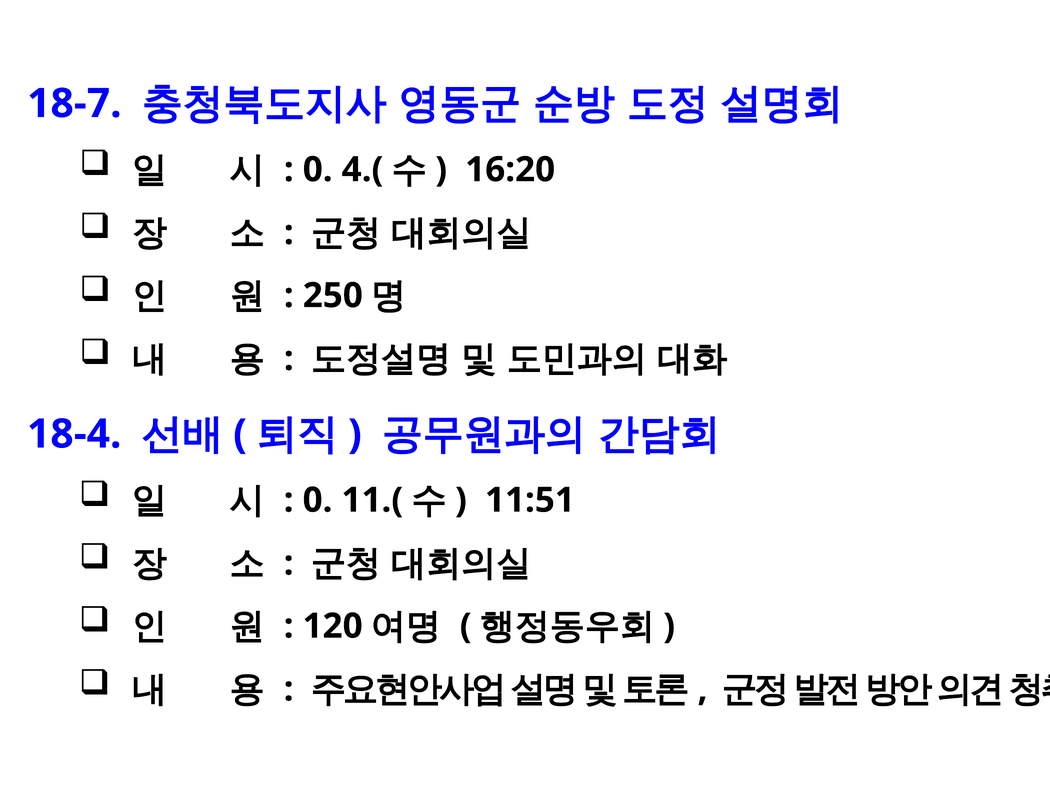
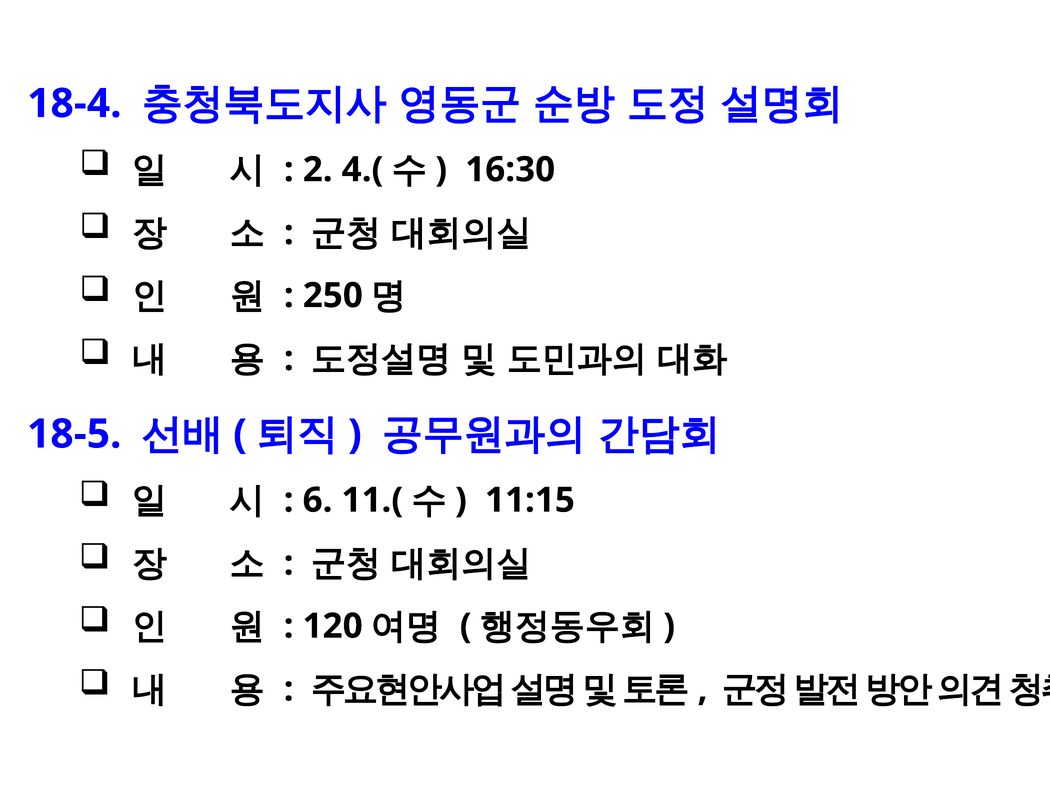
18-7: 18-7 -> 18-4
0 at (318, 170): 0 -> 2
16:20: 16:20 -> 16:30
18-4: 18-4 -> 18-5
0 at (318, 501): 0 -> 6
11:51: 11:51 -> 11:15
